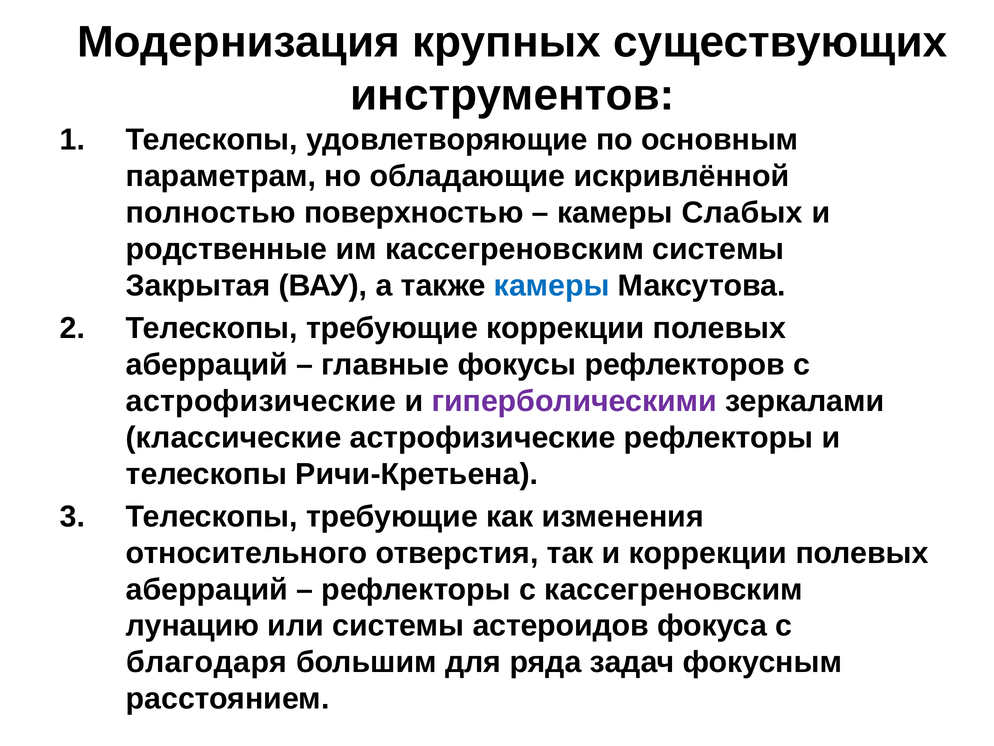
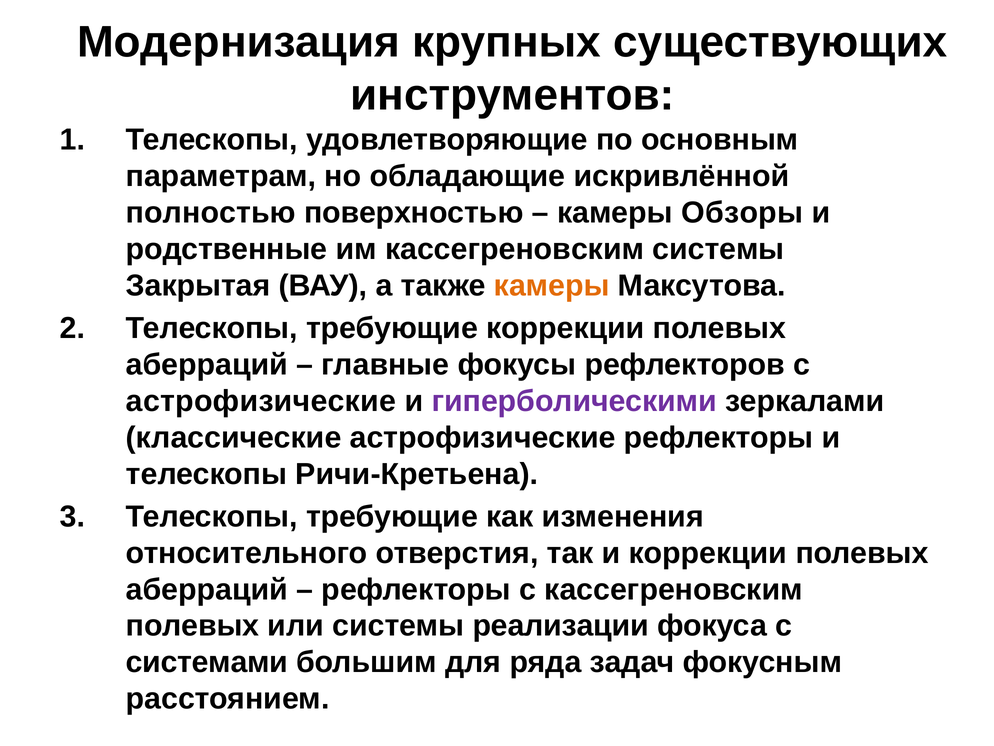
Слабых: Слабых -> Обзоры
камеры at (552, 285) colour: blue -> orange
лунацию at (193, 626): лунацию -> полевых
астероидов: астероидов -> реализации
благодаря: благодаря -> системами
